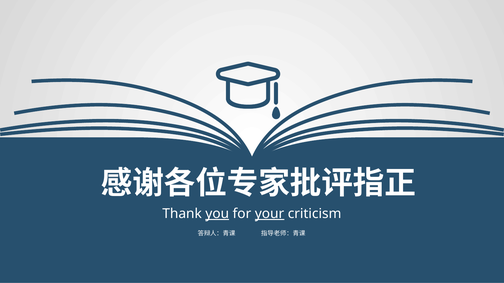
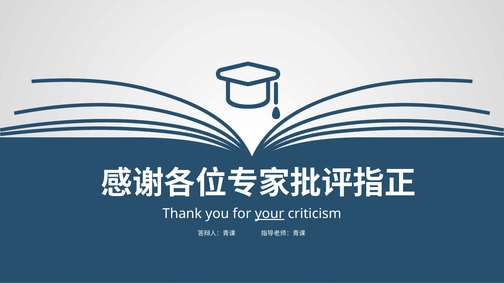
you underline: present -> none
